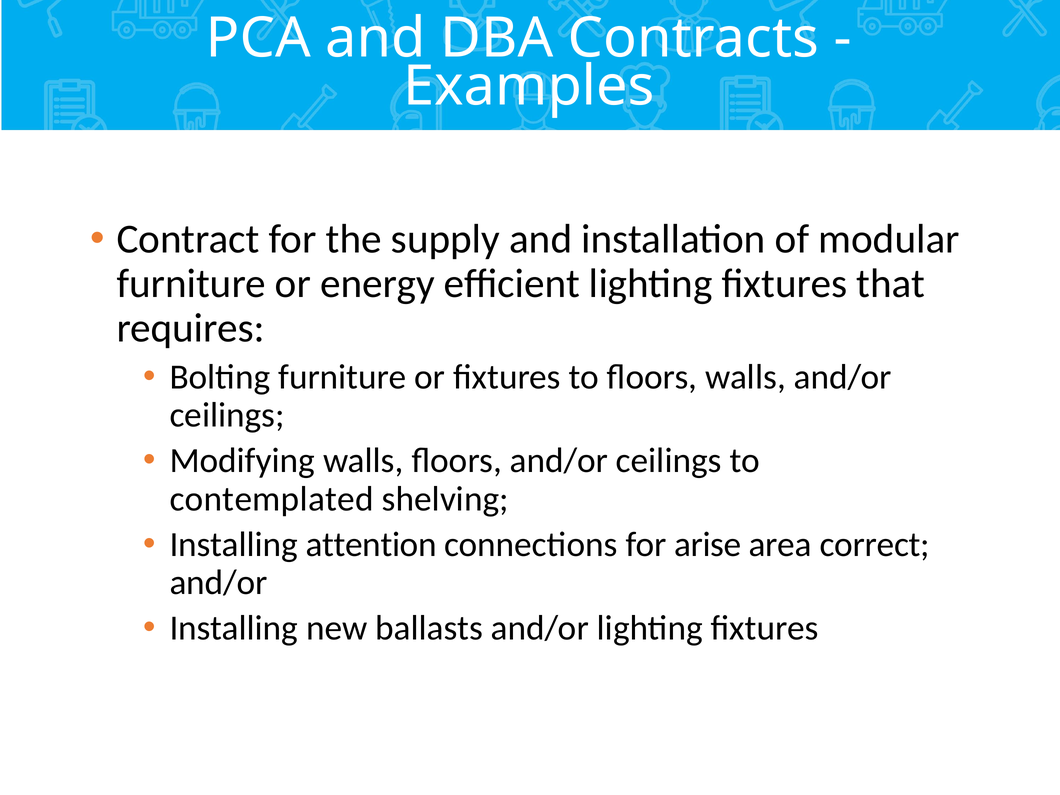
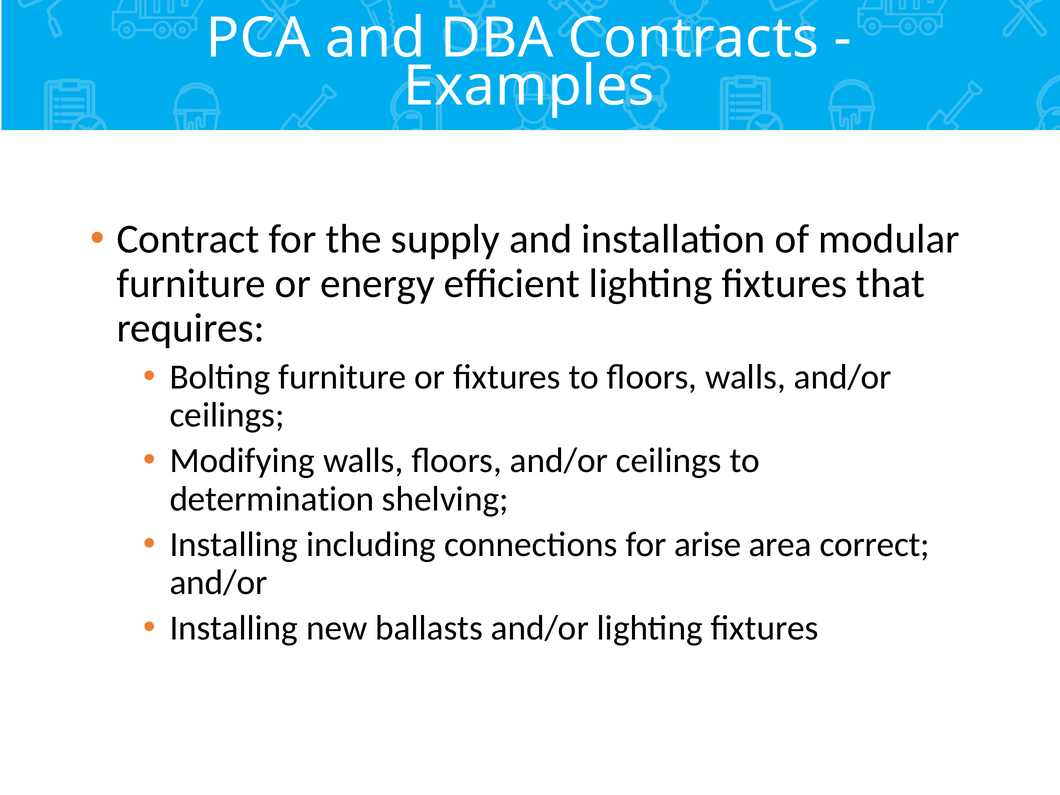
contemplated: contemplated -> determination
attention: attention -> including
